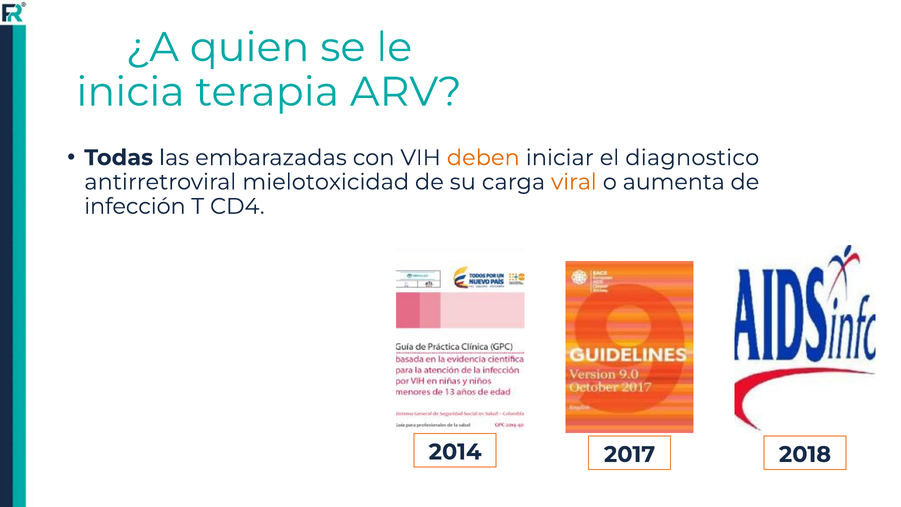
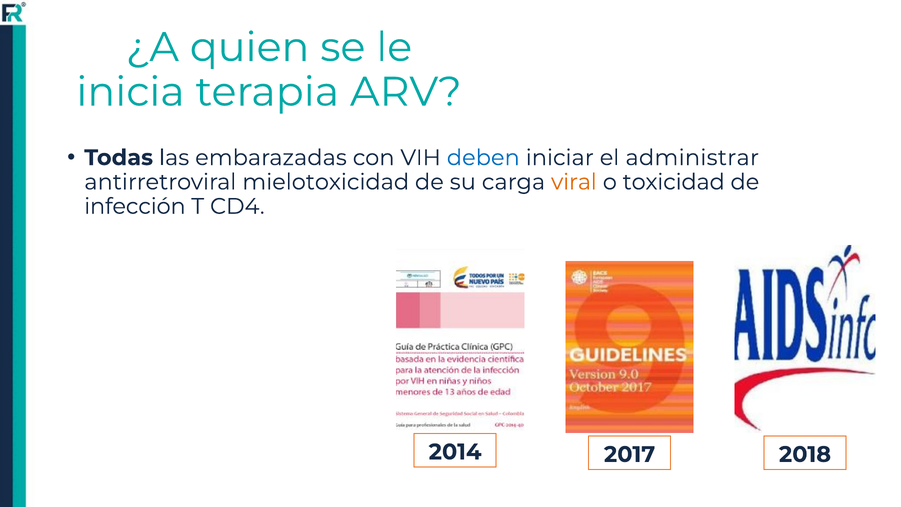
deben colour: orange -> blue
diagnostico: diagnostico -> administrar
aumenta: aumenta -> toxicidad
